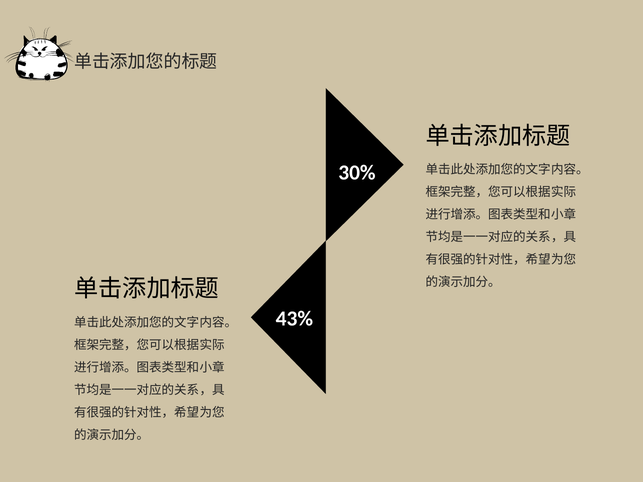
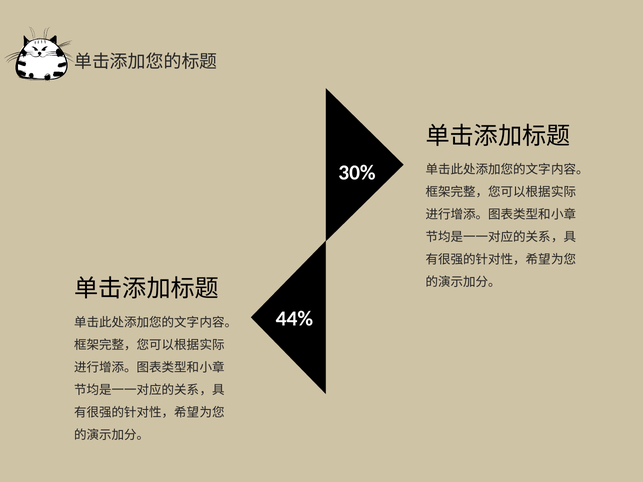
43%: 43% -> 44%
